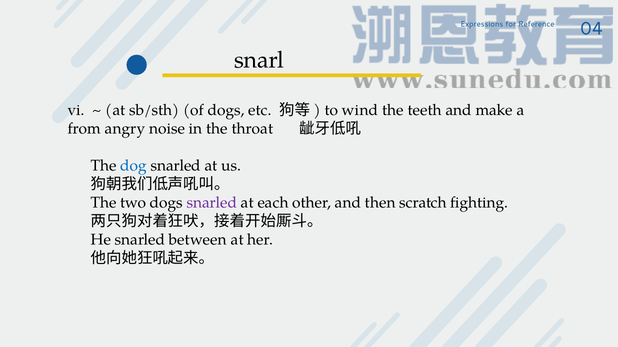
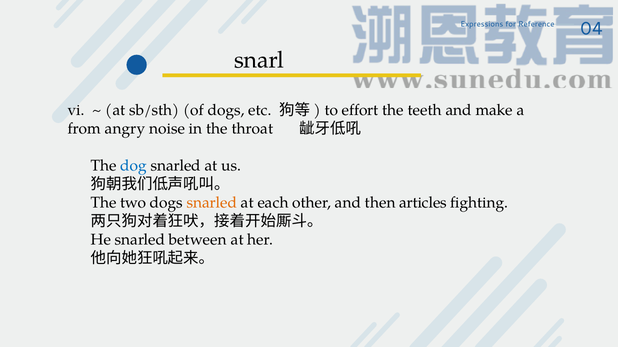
wind: wind -> effort
snarled at (212, 203) colour: purple -> orange
scratch: scratch -> articles
